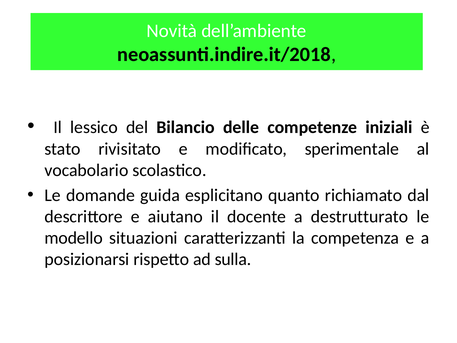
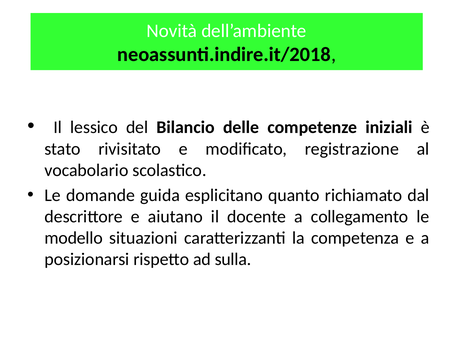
sperimentale: sperimentale -> registrazione
destrutturato: destrutturato -> collegamento
